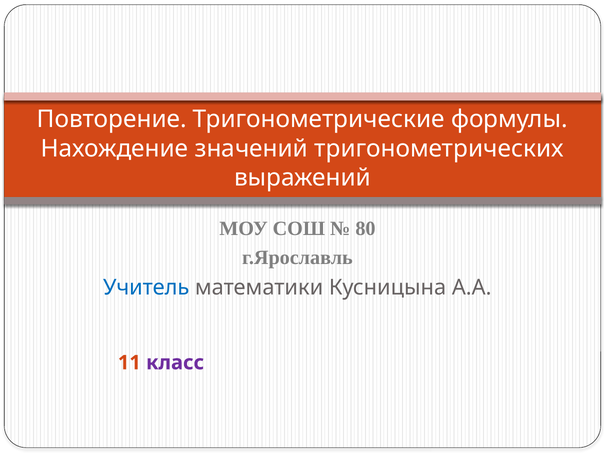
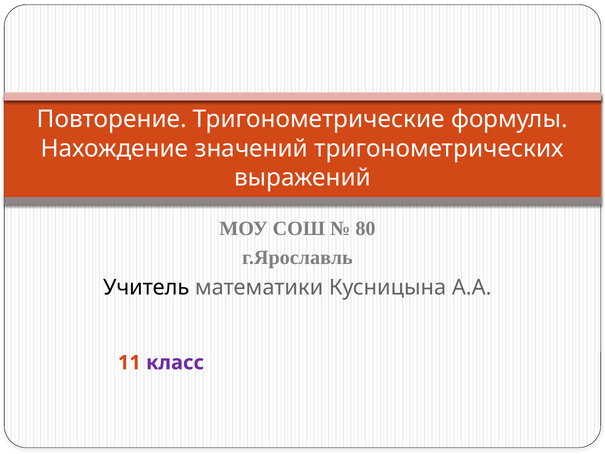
Учитель colour: blue -> black
